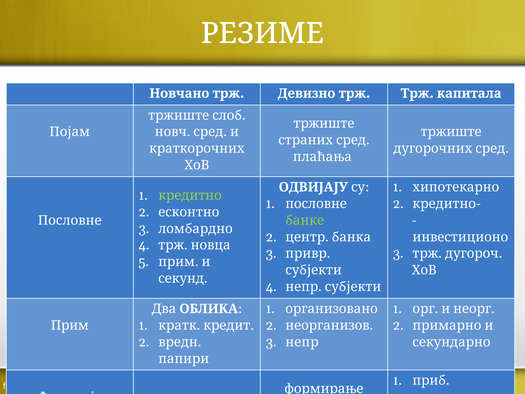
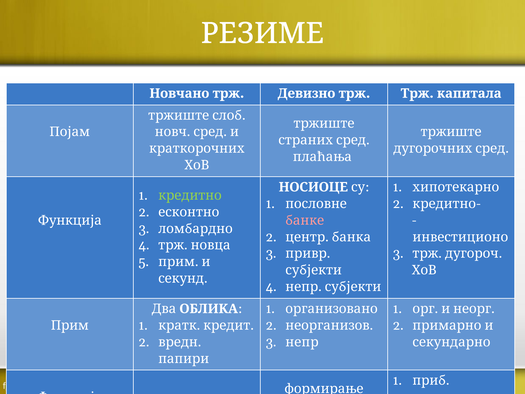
ОДВИЈАЈУ: ОДВИЈАЈУ -> НОСИОЦЕ
Пословне at (70, 220): Пословне -> Функција
банке colour: light green -> pink
